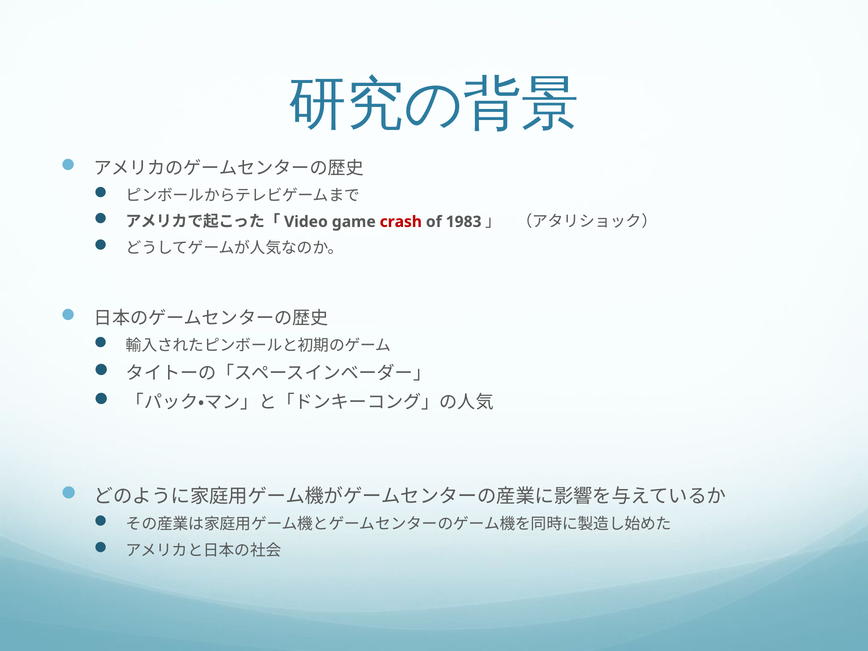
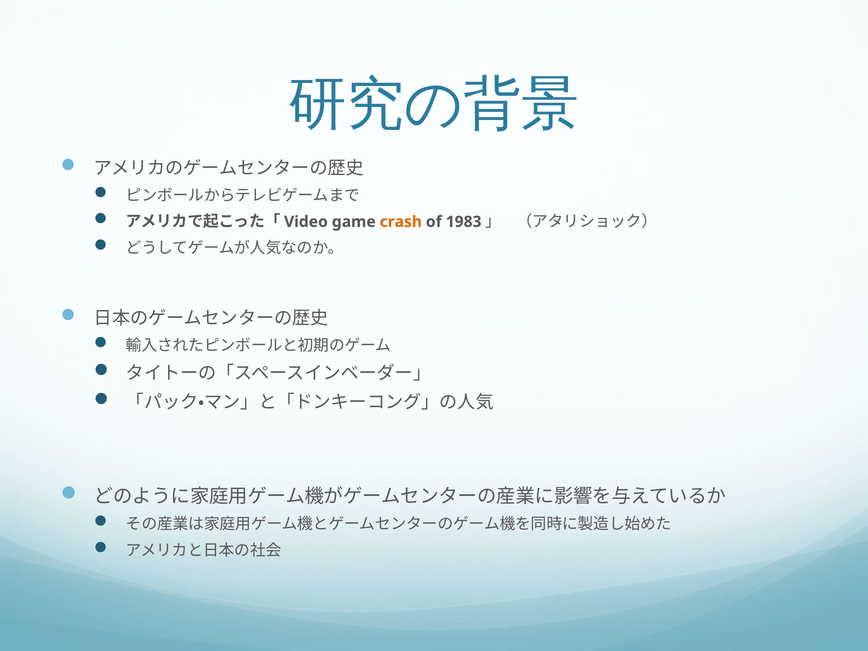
crash colour: red -> orange
